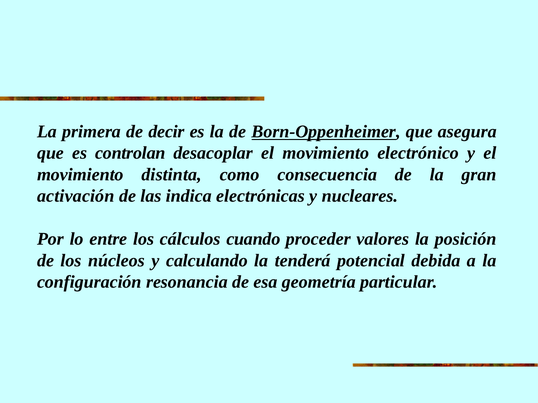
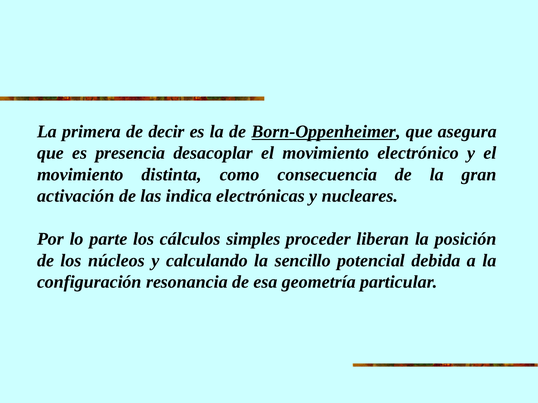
controlan: controlan -> presencia
entre: entre -> parte
cuando: cuando -> simples
valores: valores -> liberan
tenderá: tenderá -> sencillo
